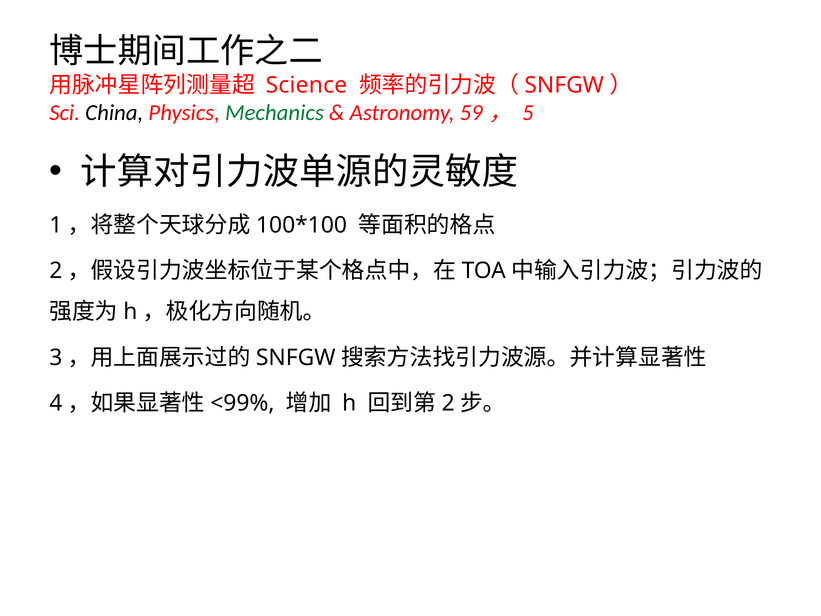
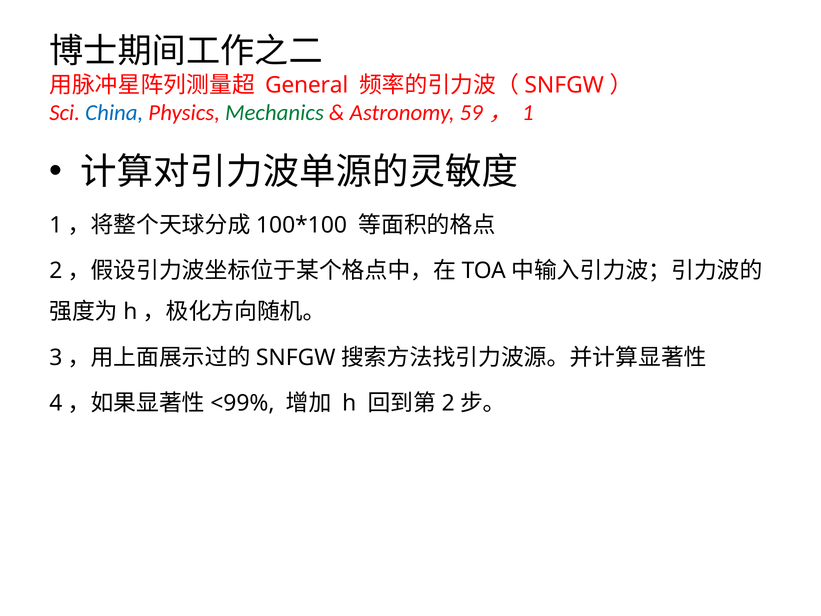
Science: Science -> General
China colour: black -> blue
59， 5: 5 -> 1
